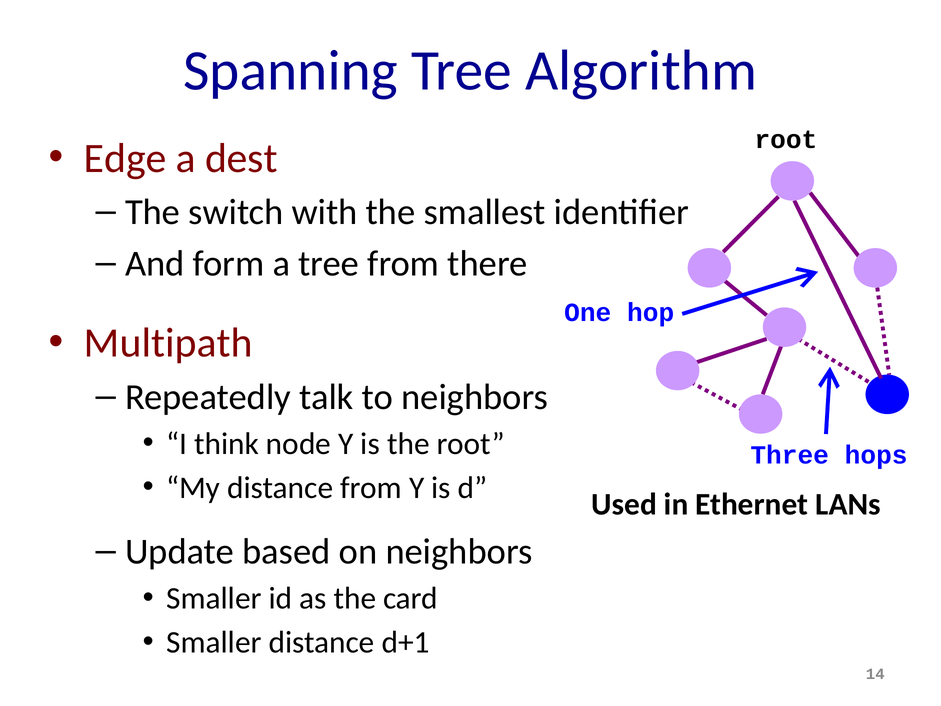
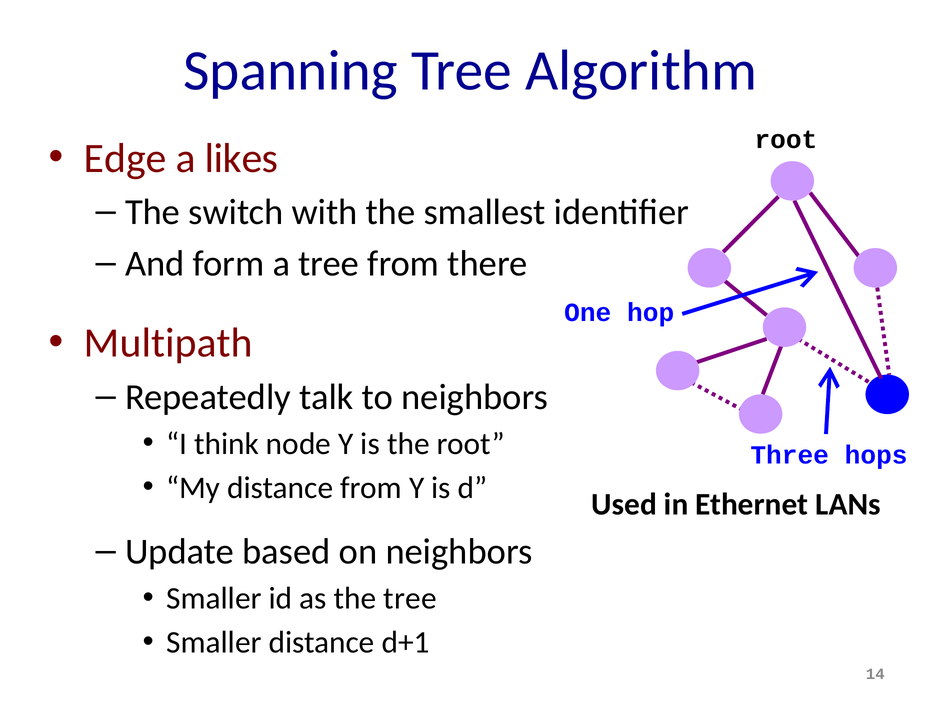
dest: dest -> likes
the card: card -> tree
